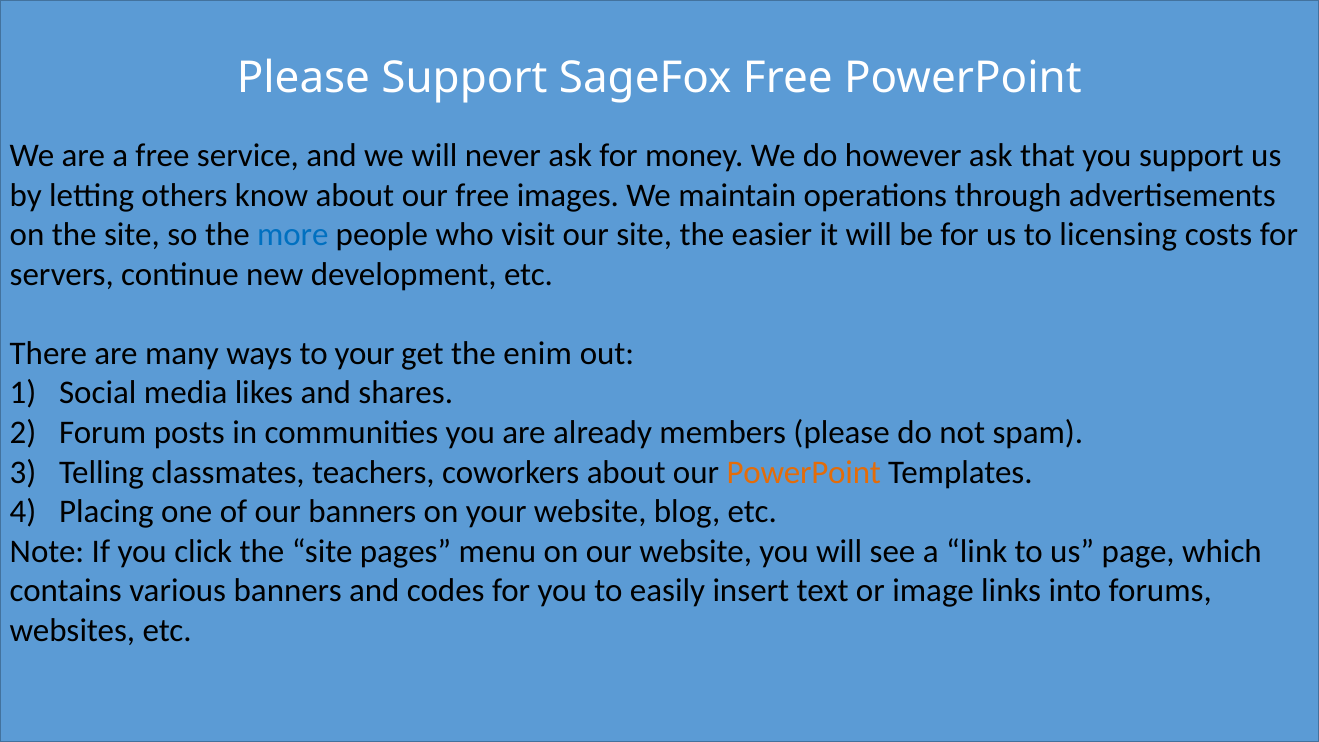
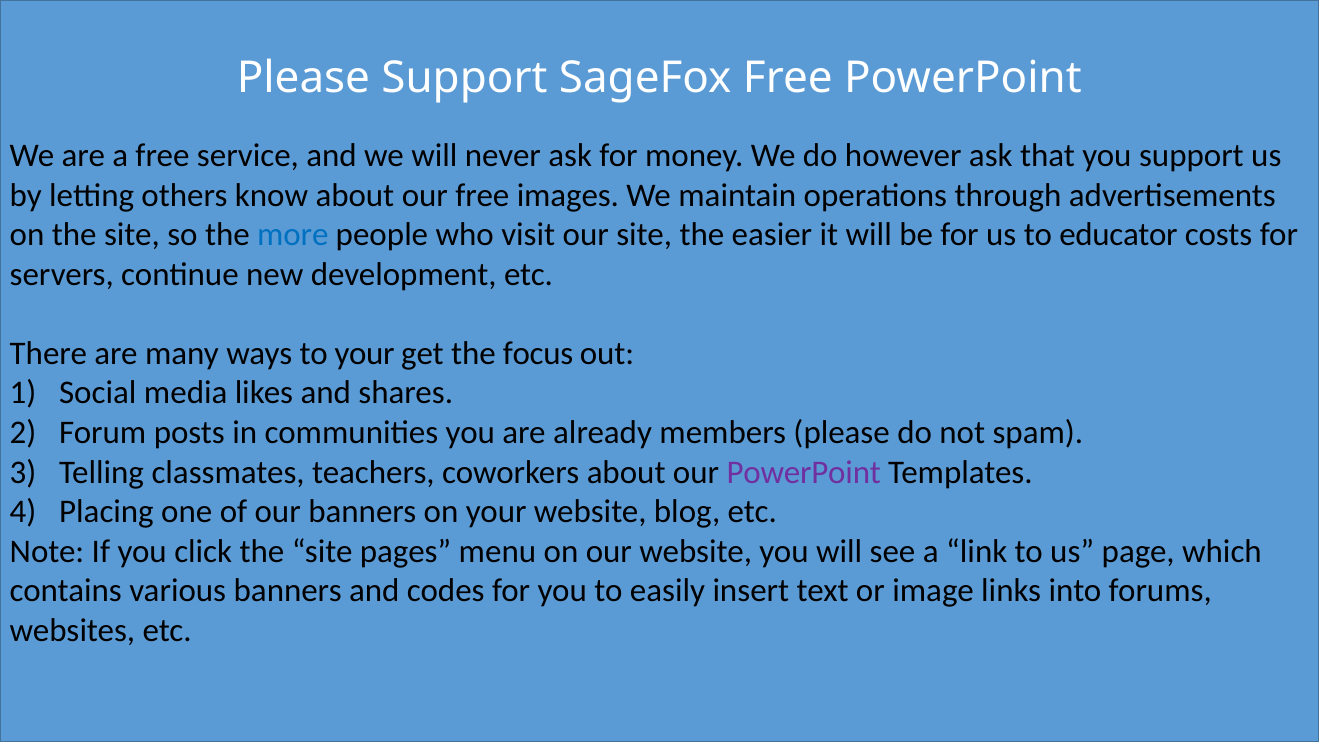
licensing: licensing -> educator
enim: enim -> focus
PowerPoint at (804, 472) colour: orange -> purple
